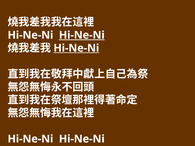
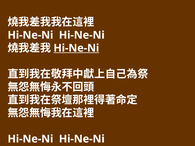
Hi-Ne-Ni at (82, 35) underline: present -> none
